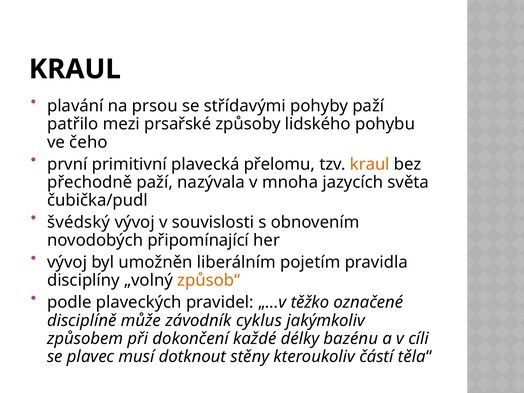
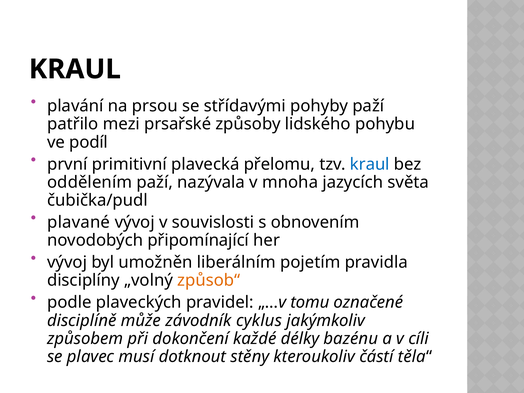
čeho: čeho -> podíl
kraul at (370, 164) colour: orange -> blue
přechodně: přechodně -> oddělením
švédský: švédský -> plavané
těžko: těžko -> tomu
